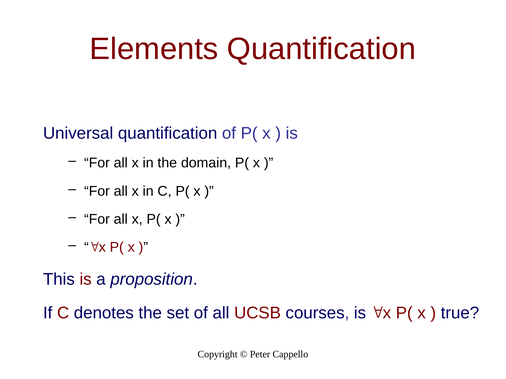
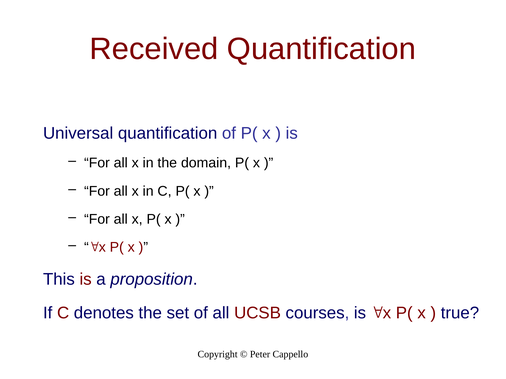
Elements: Elements -> Received
